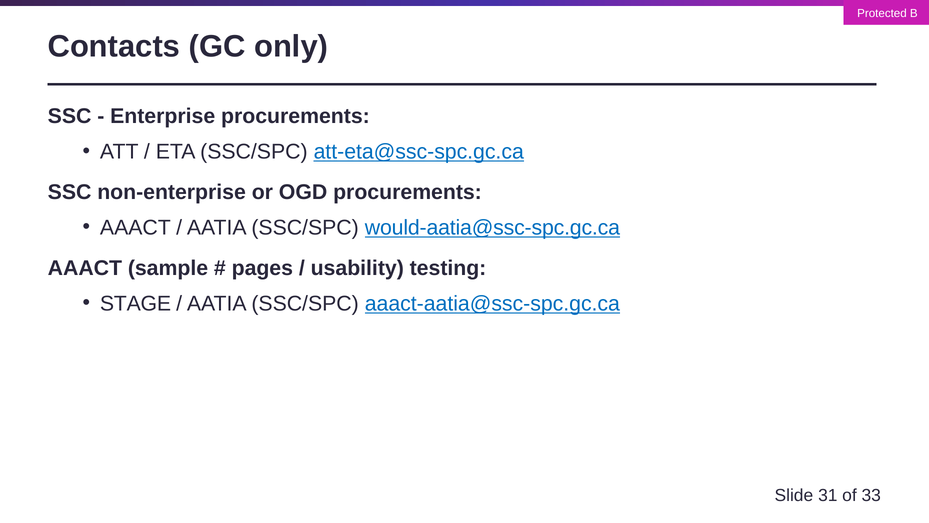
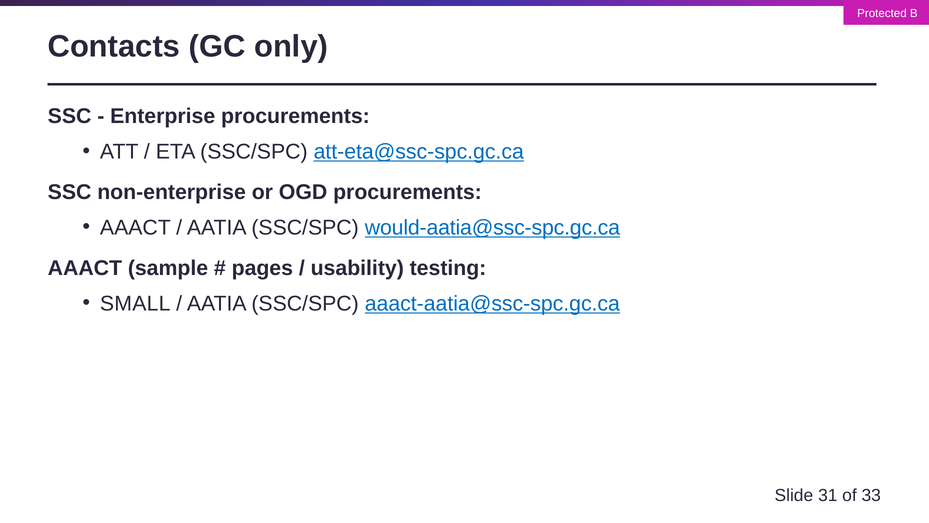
STAGE: STAGE -> SMALL
